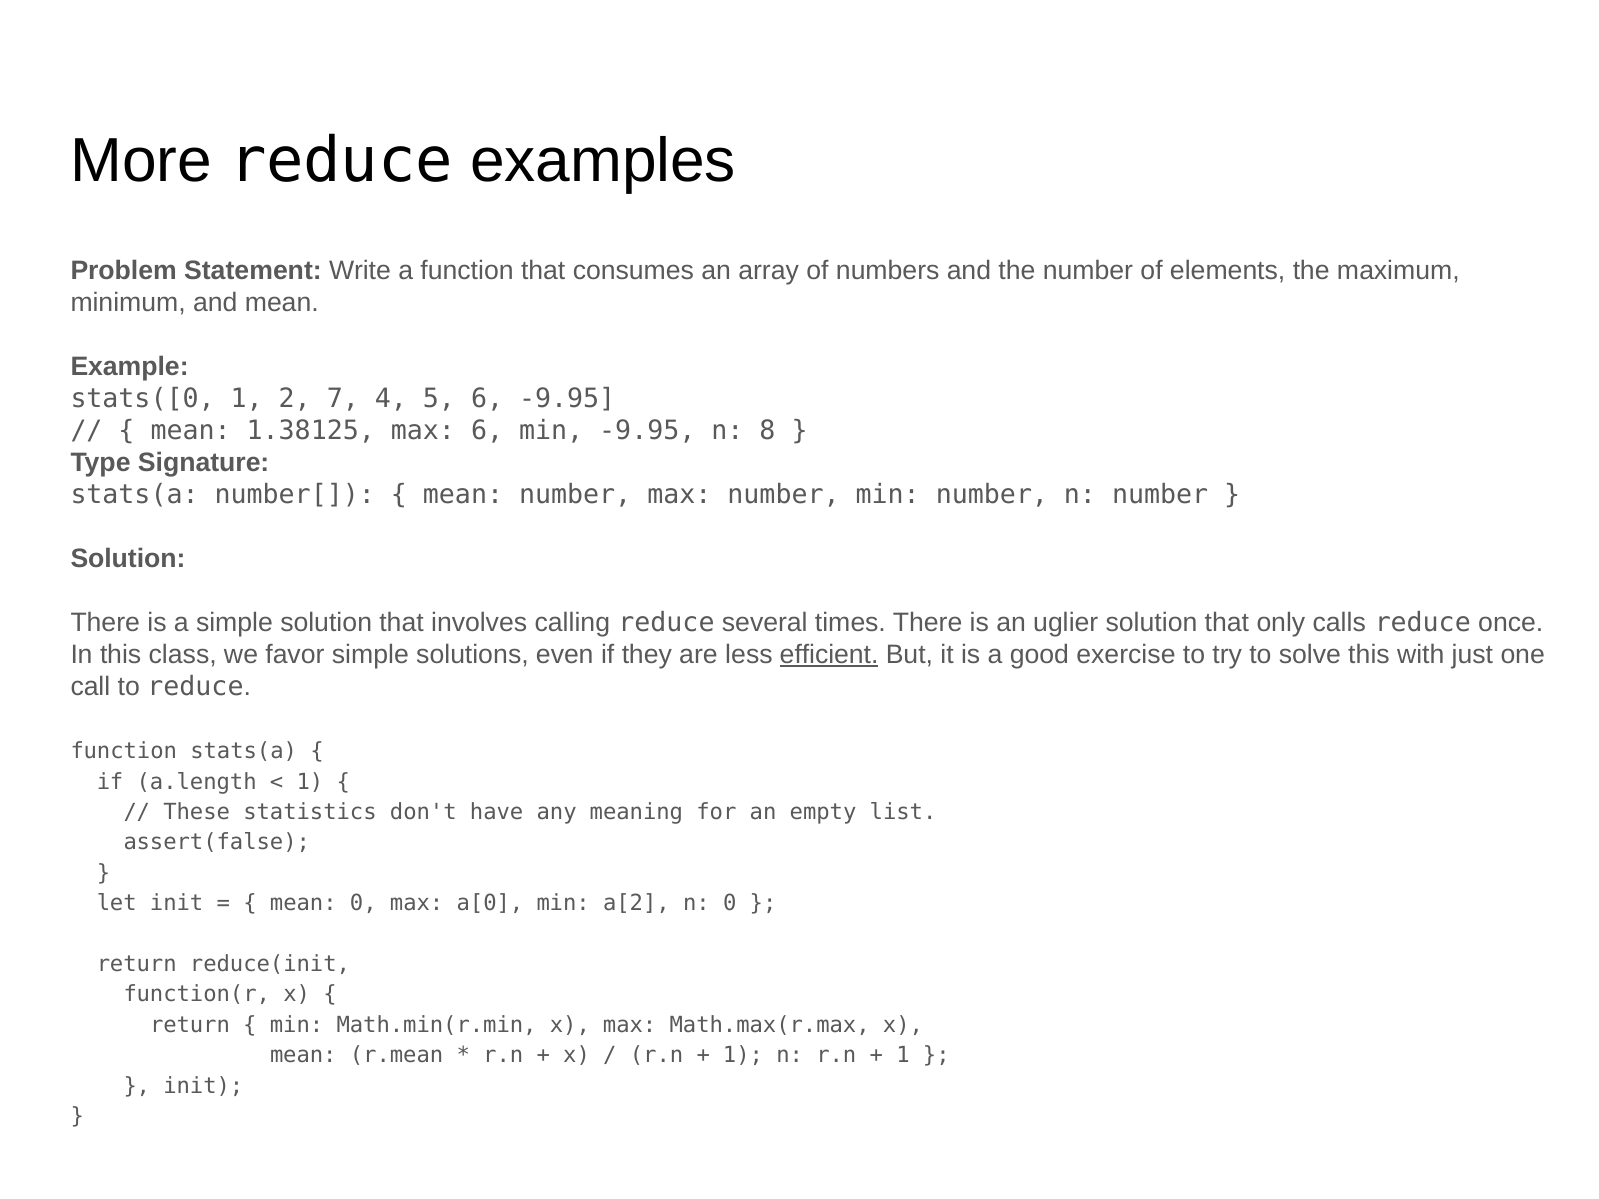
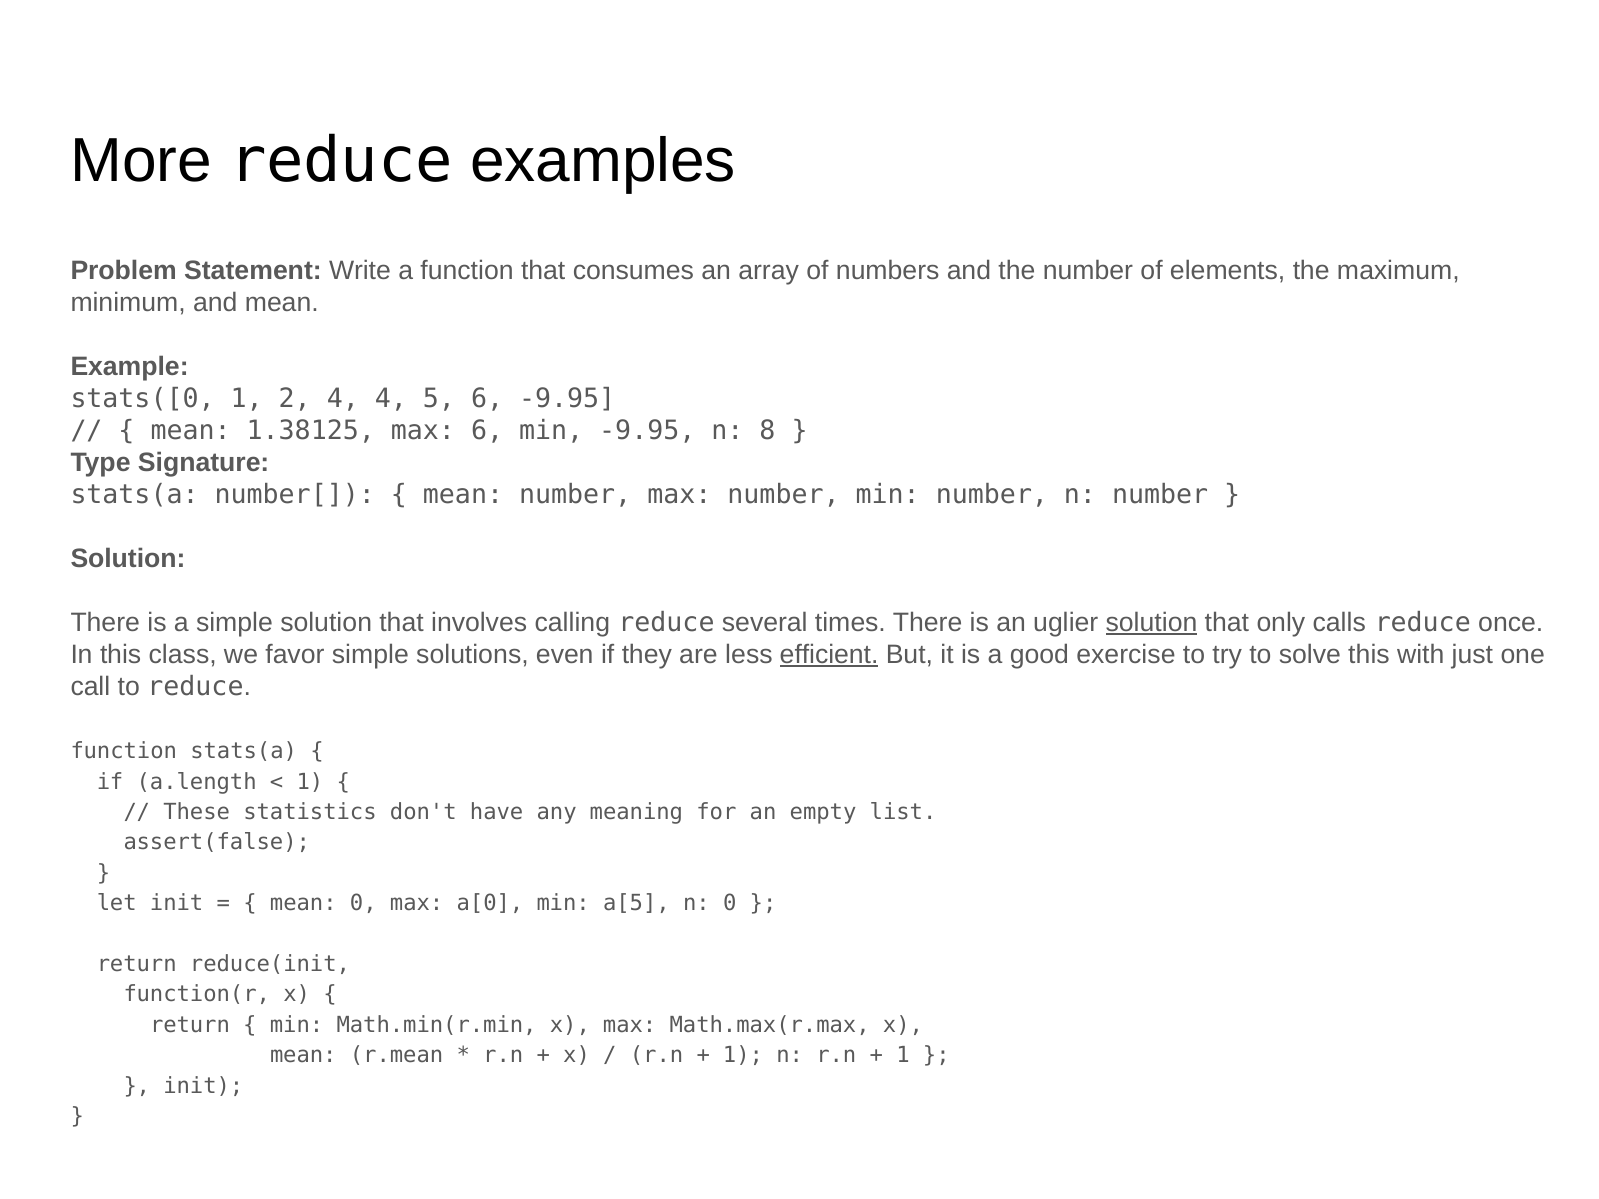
2 7: 7 -> 4
solution at (1152, 623) underline: none -> present
a[2: a[2 -> a[5
